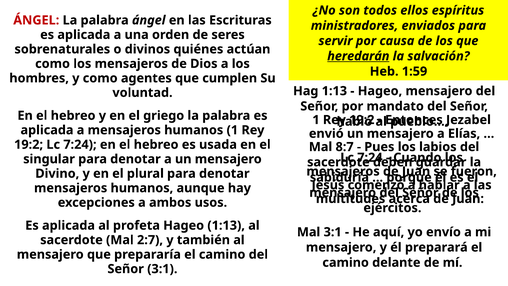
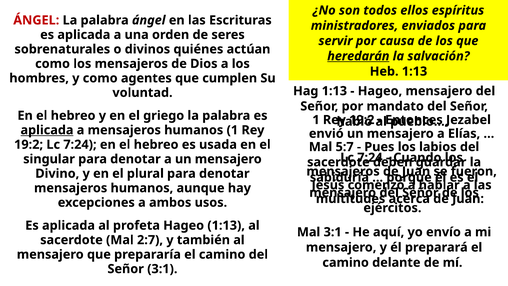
Heb 1:59: 1:59 -> 1:13
aplicada at (47, 130) underline: none -> present
8:7: 8:7 -> 5:7
